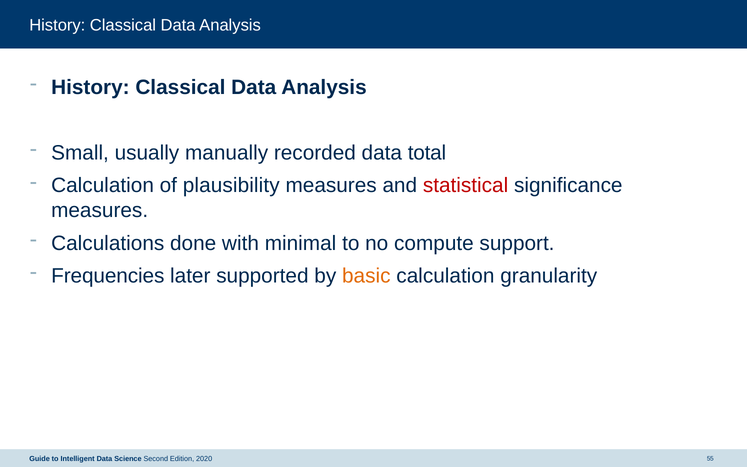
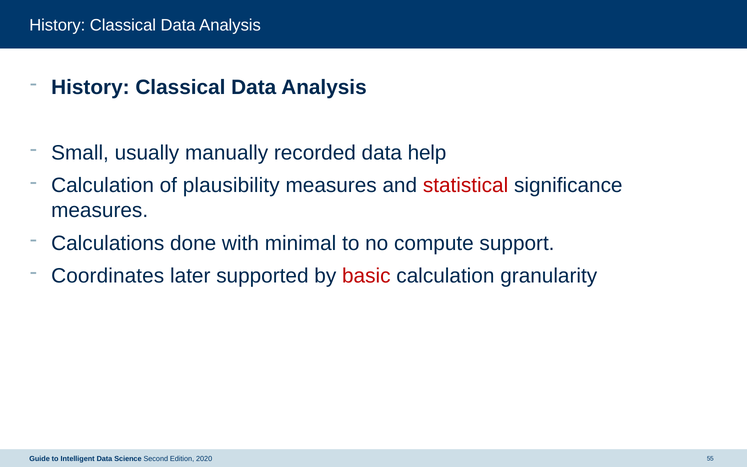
total: total -> help
Frequencies: Frequencies -> Coordinates
basic colour: orange -> red
